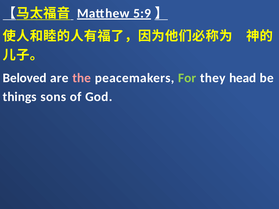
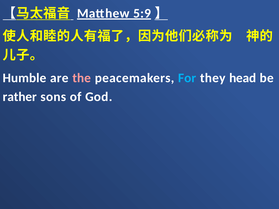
Beloved: Beloved -> Humble
For colour: light green -> light blue
things: things -> rather
